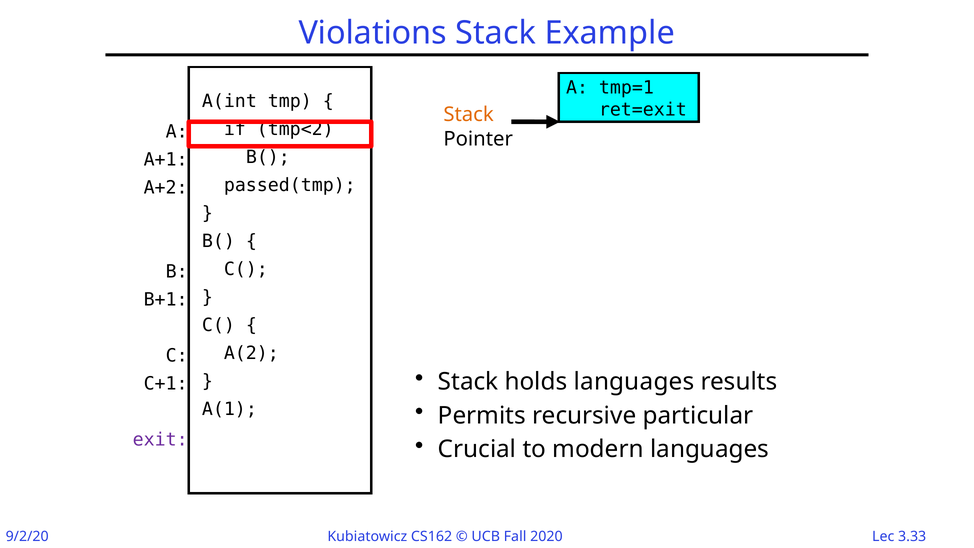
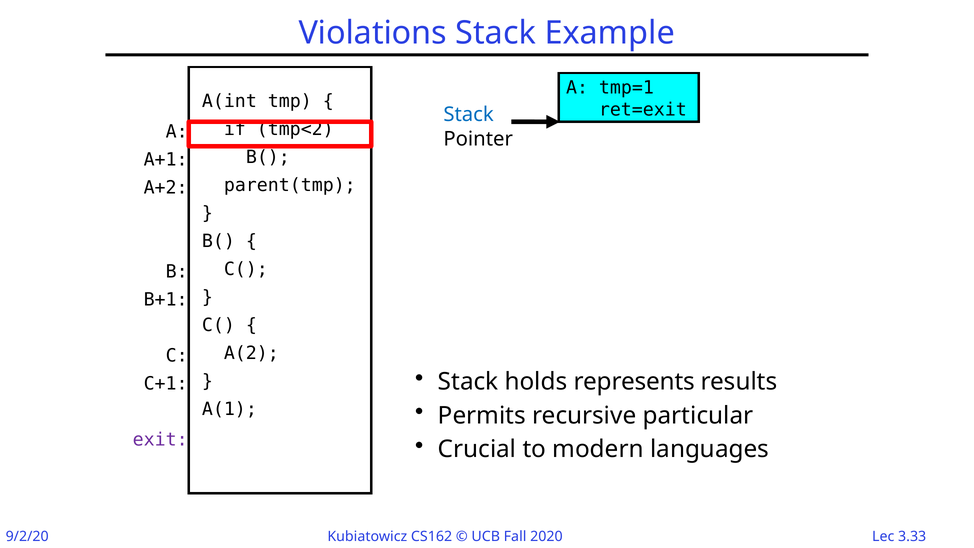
Stack at (469, 115) colour: orange -> blue
passed(tmp: passed(tmp -> parent(tmp
holds languages: languages -> represents
